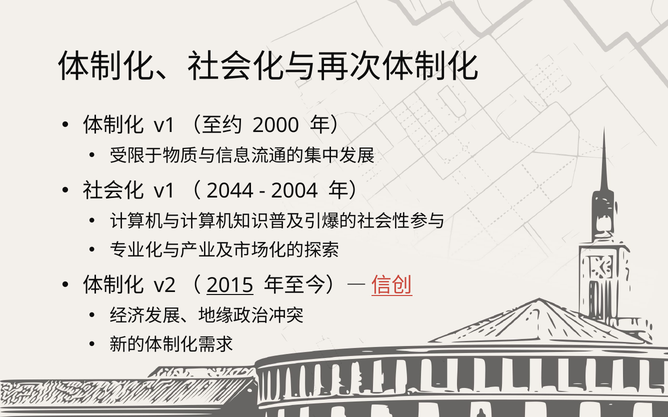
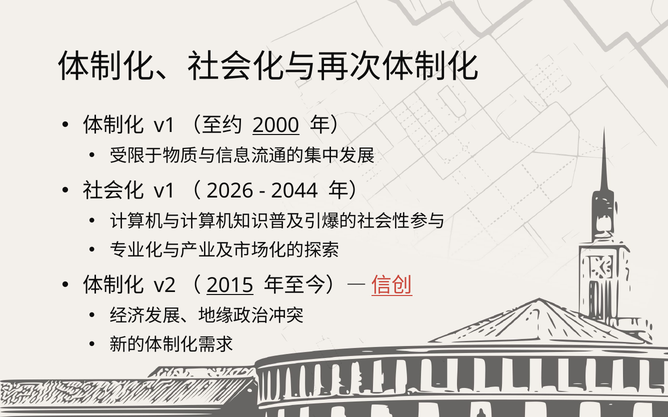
2000 underline: none -> present
2044: 2044 -> 2026
2004: 2004 -> 2044
